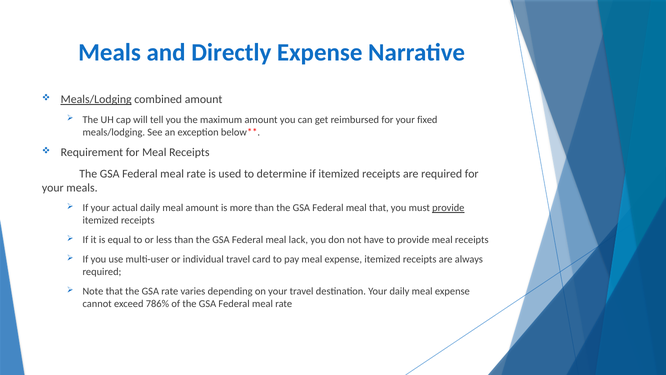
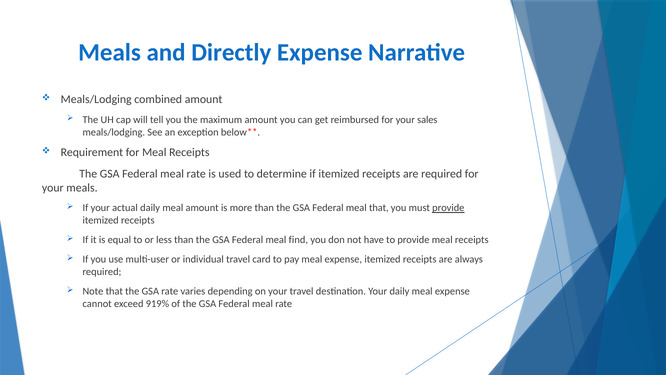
Meals/Lodging at (96, 99) underline: present -> none
fixed: fixed -> sales
lack: lack -> find
786%: 786% -> 919%
